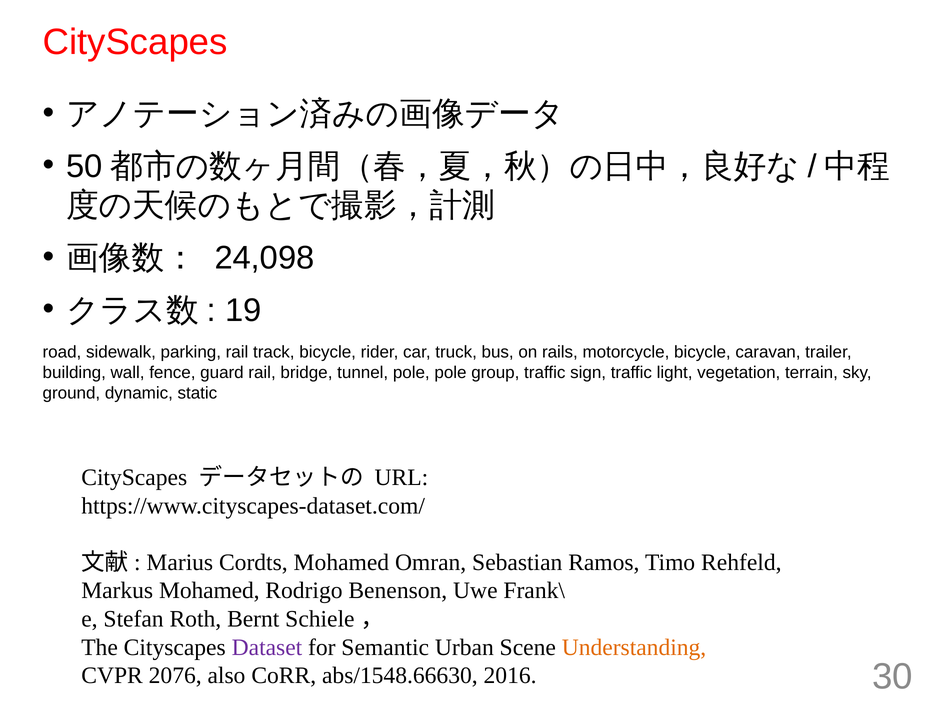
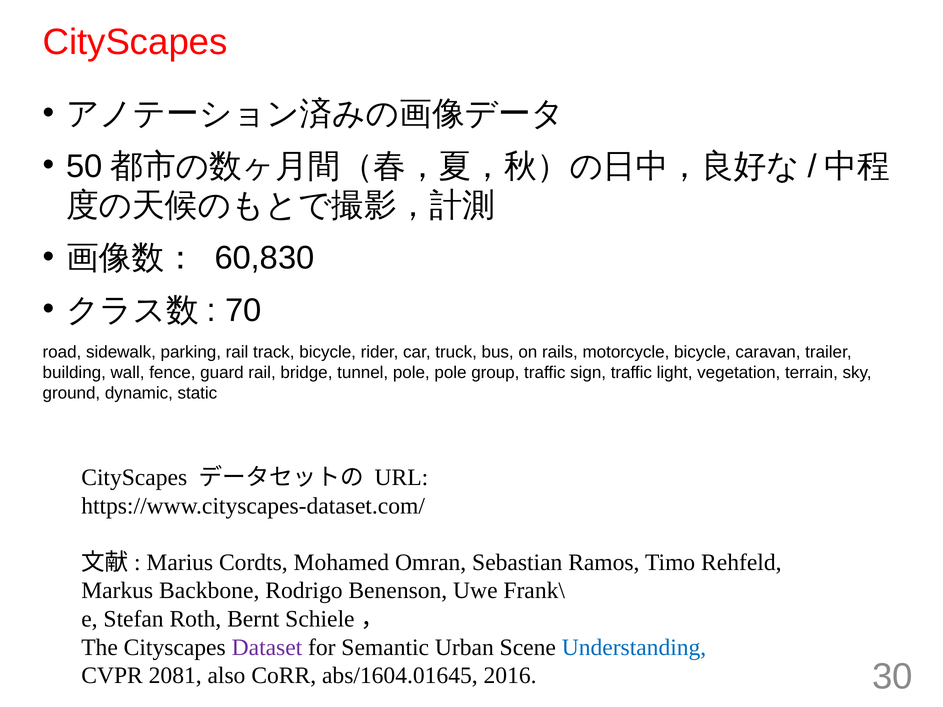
24,098: 24,098 -> 60,830
19: 19 -> 70
Markus Mohamed: Mohamed -> Backbone
Understanding colour: orange -> blue
2076: 2076 -> 2081
abs/1548.66630: abs/1548.66630 -> abs/1604.01645
